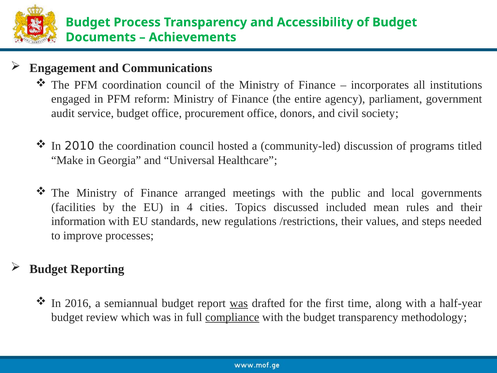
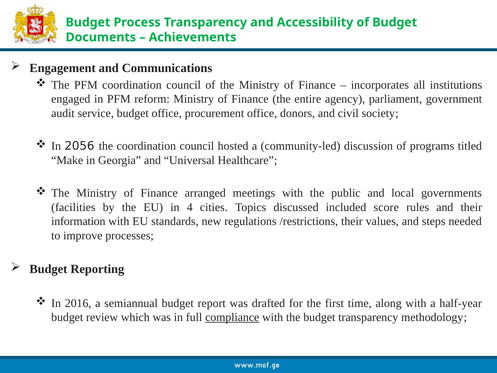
2010: 2010 -> 2056
mean: mean -> score
was at (239, 303) underline: present -> none
